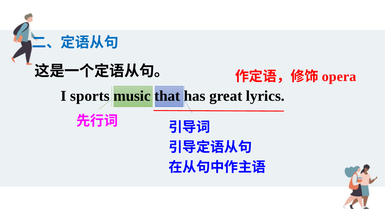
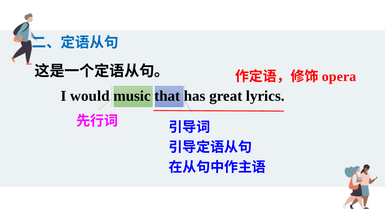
sports: sports -> would
